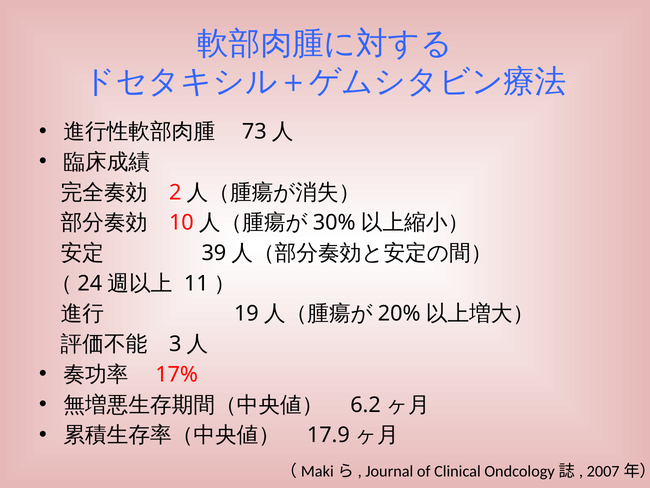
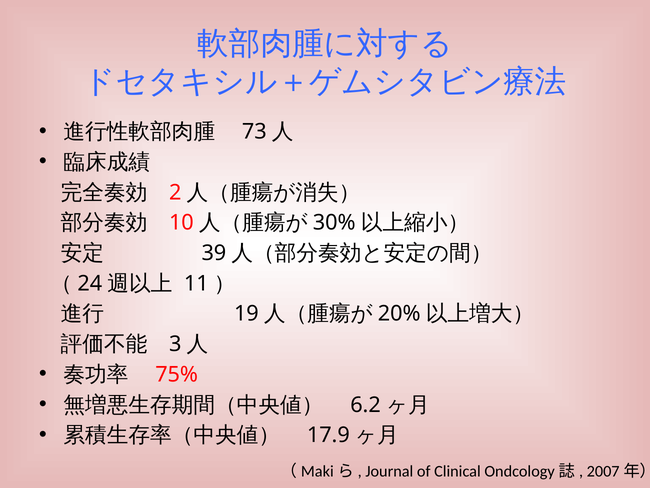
17%: 17% -> 75%
